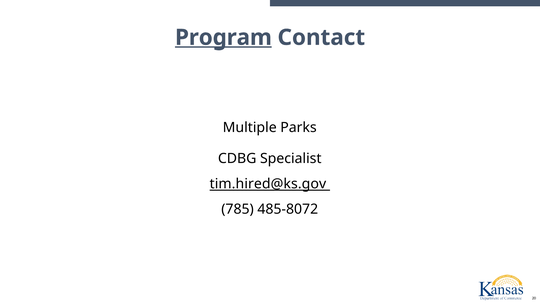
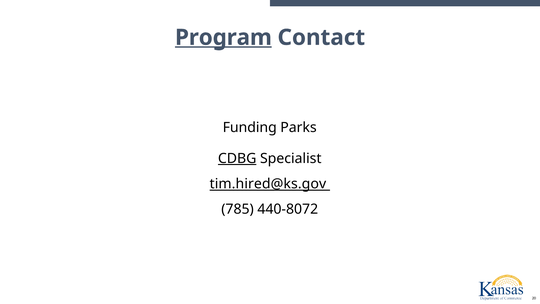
Multiple: Multiple -> Funding
CDBG underline: none -> present
485-8072: 485-8072 -> 440-8072
